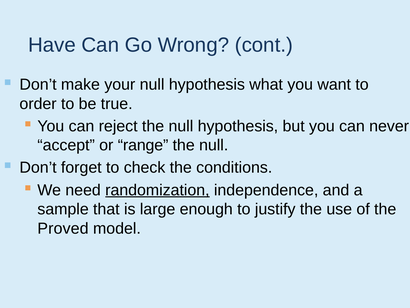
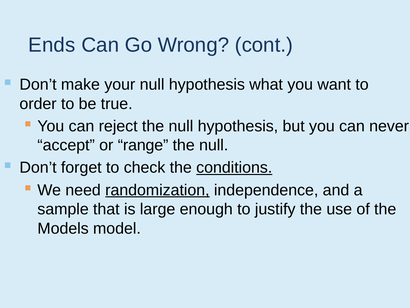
Have: Have -> Ends
conditions underline: none -> present
Proved: Proved -> Models
